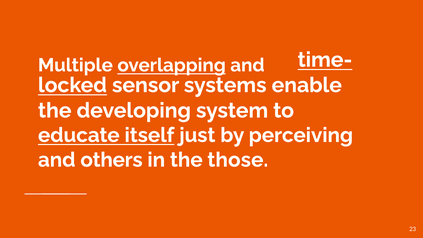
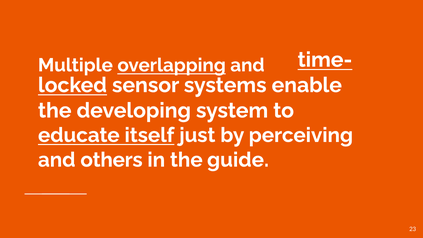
those: those -> guide
